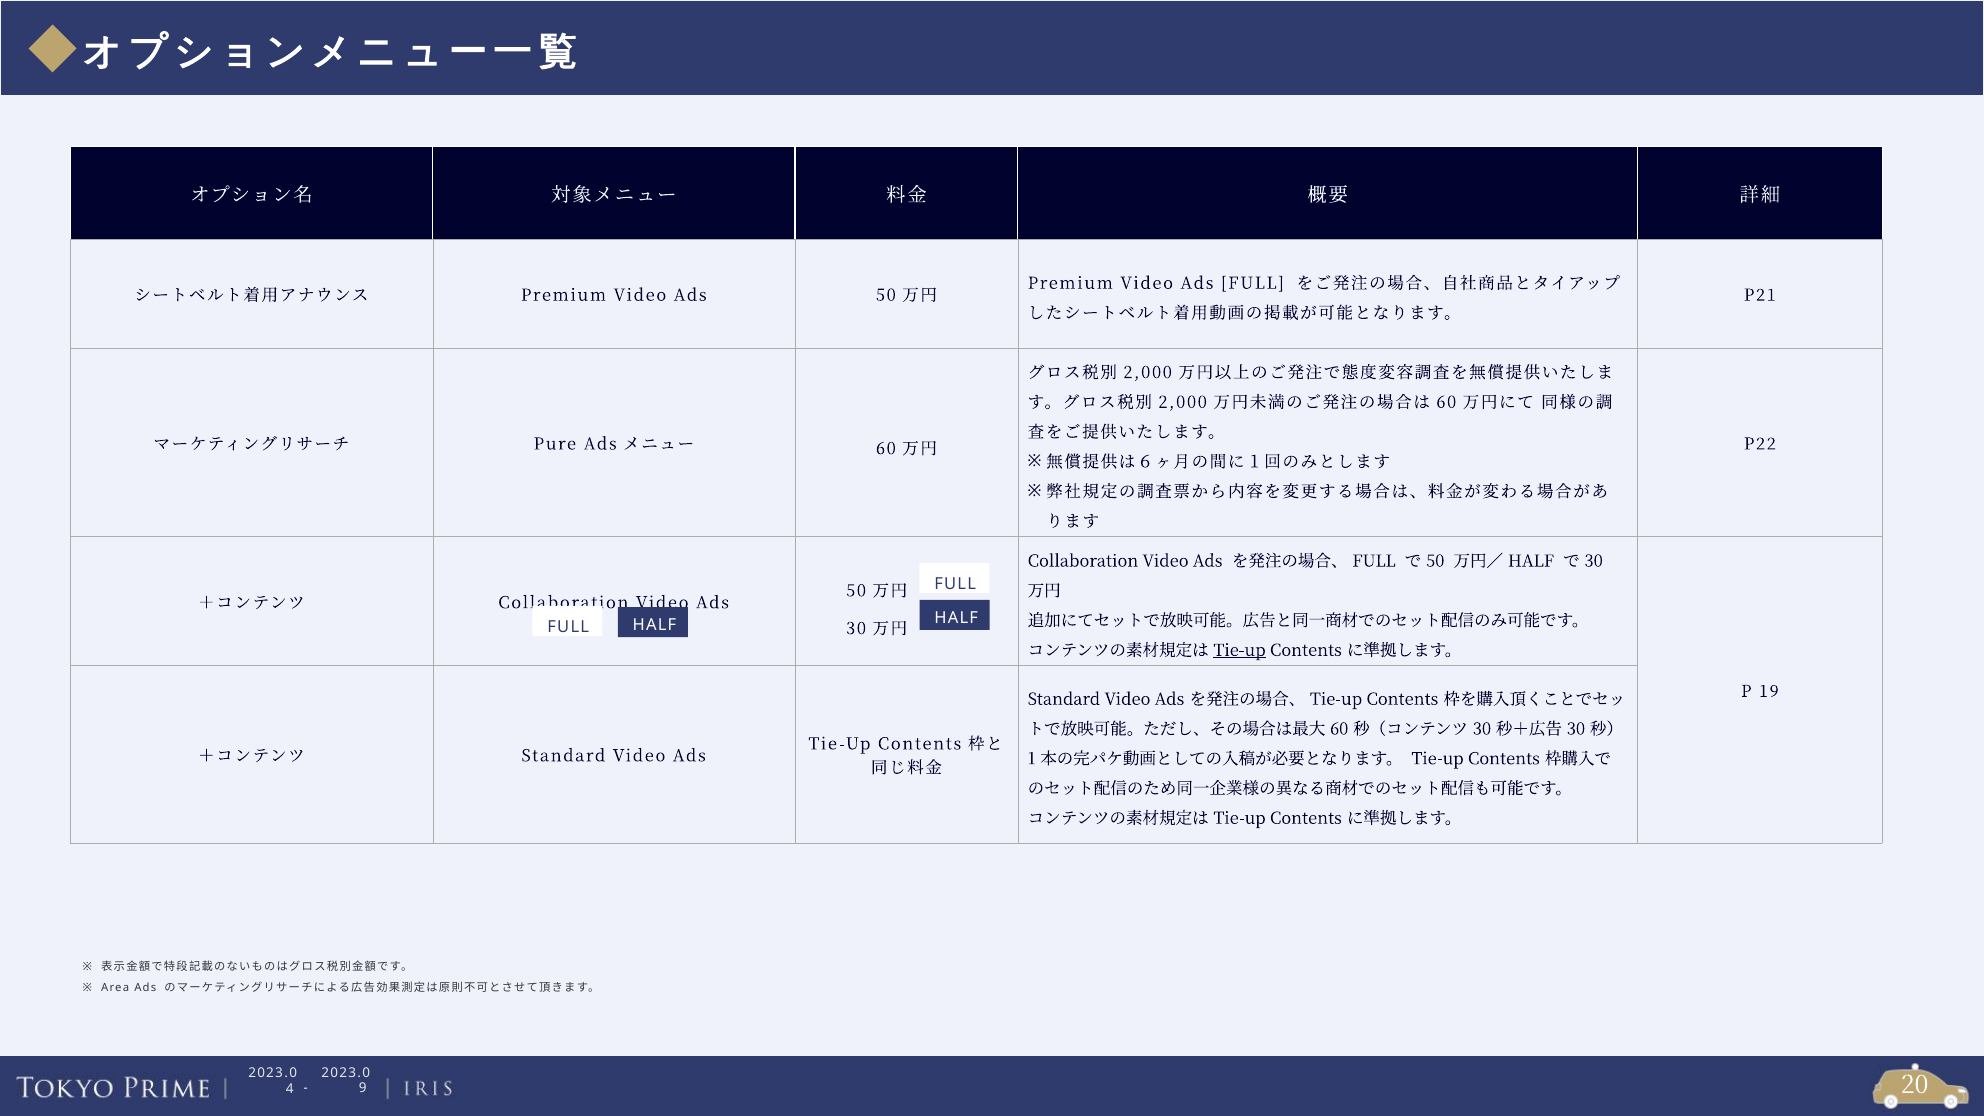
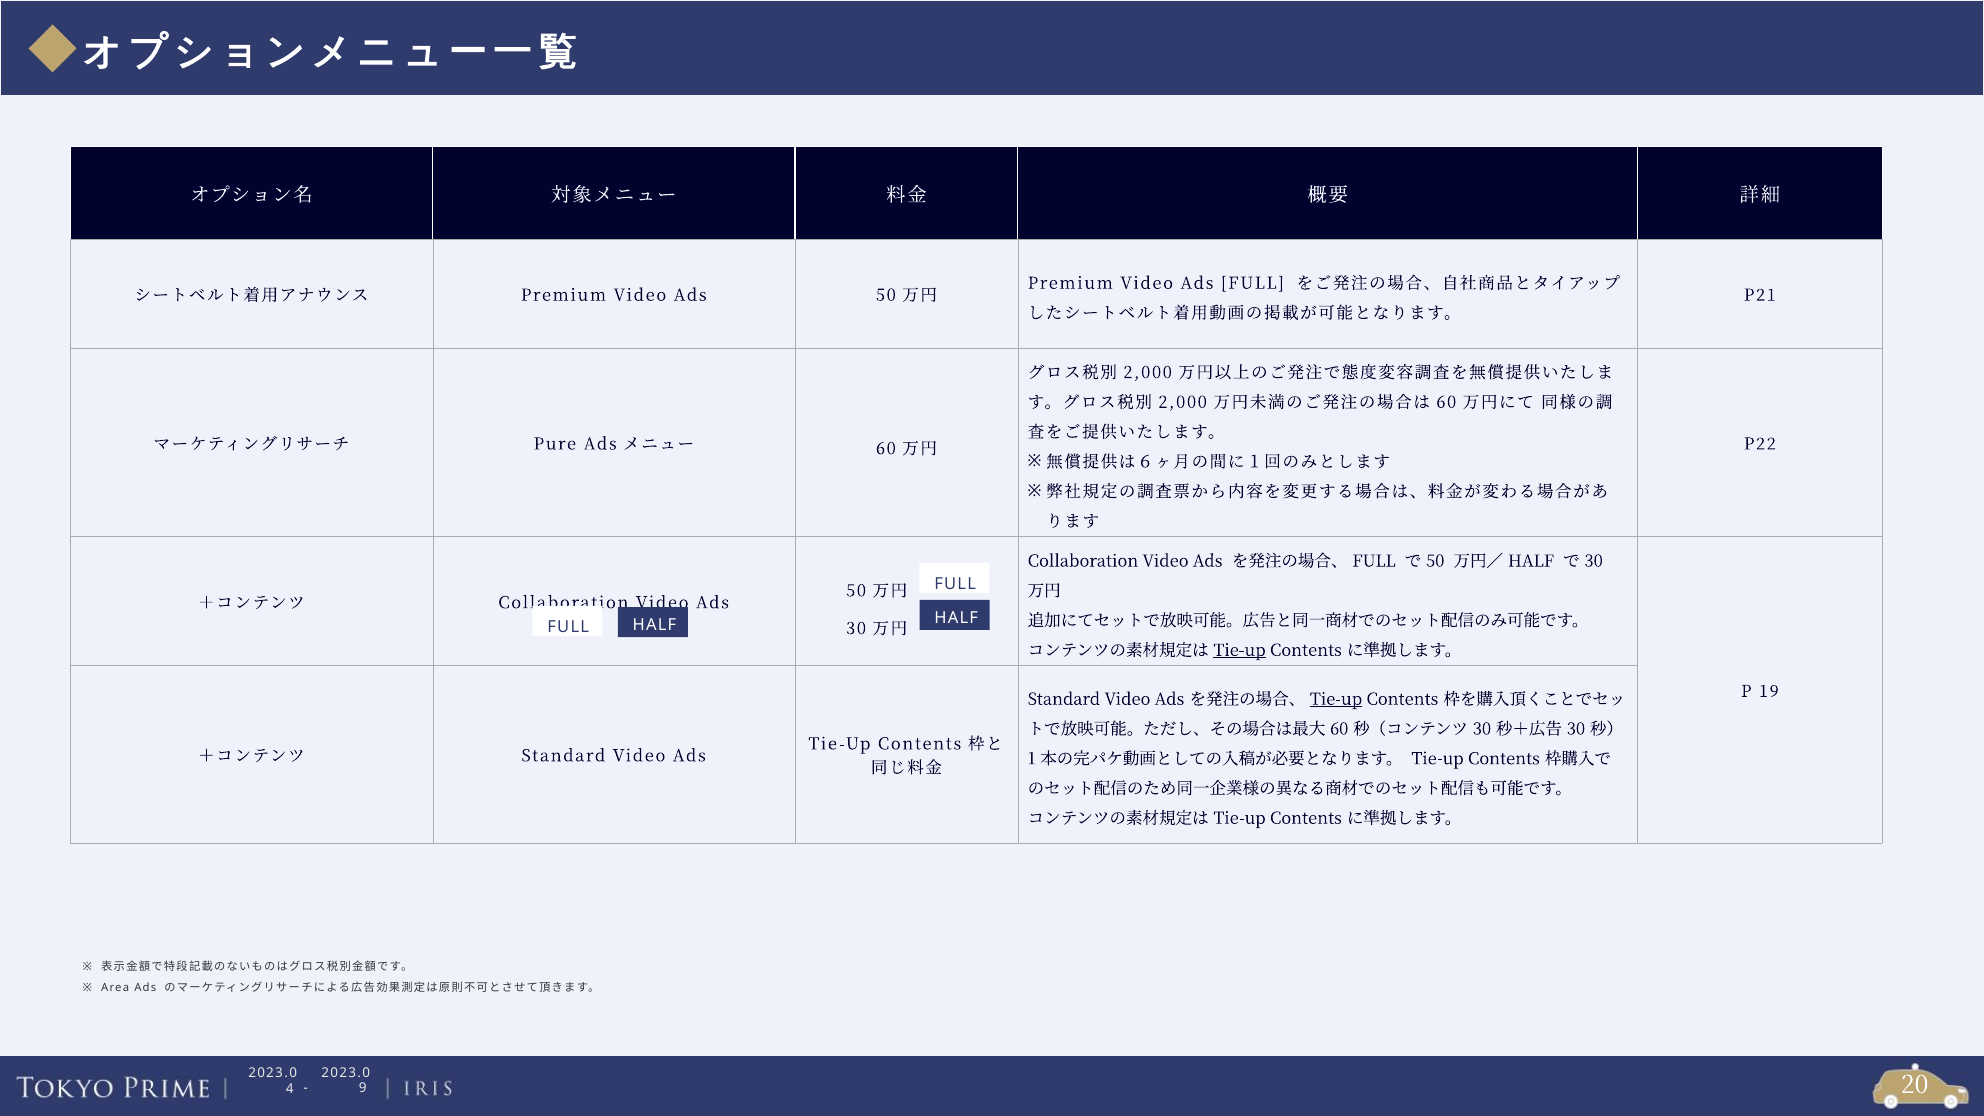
Tie-up at (1336, 699) underline: none -> present
